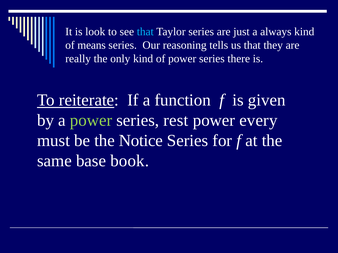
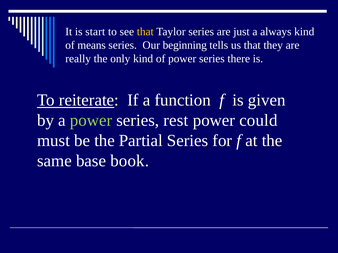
look: look -> start
that at (145, 32) colour: light blue -> yellow
reasoning: reasoning -> beginning
every: every -> could
Notice: Notice -> Partial
